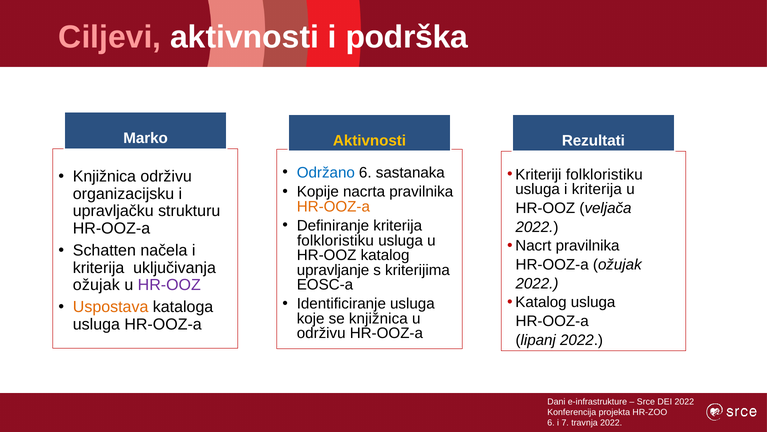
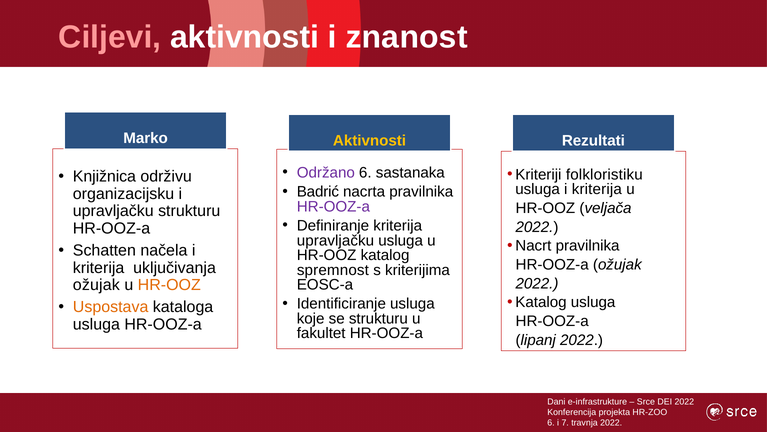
podrška: podrška -> znanost
Održano colour: blue -> purple
Kopije: Kopije -> Badrić
HR-OOZ-a at (333, 206) colour: orange -> purple
folkloristiku at (335, 240): folkloristiku -> upravljačku
upravljanje: upravljanje -> spremnost
HR-OOZ at (169, 285) colour: purple -> orange
se knjižnica: knjižnica -> strukturu
održivu at (321, 333): održivu -> fakultet
